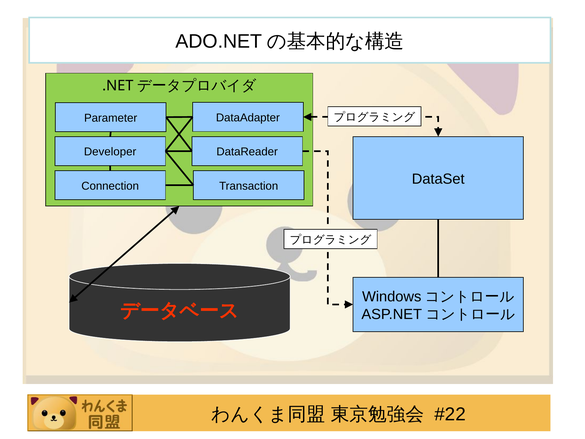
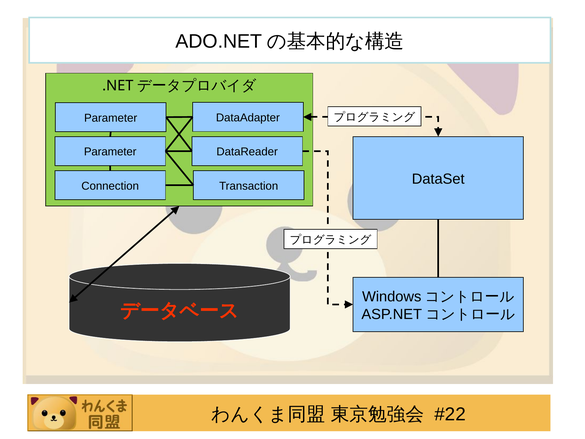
Developer at (110, 152): Developer -> Parameter
